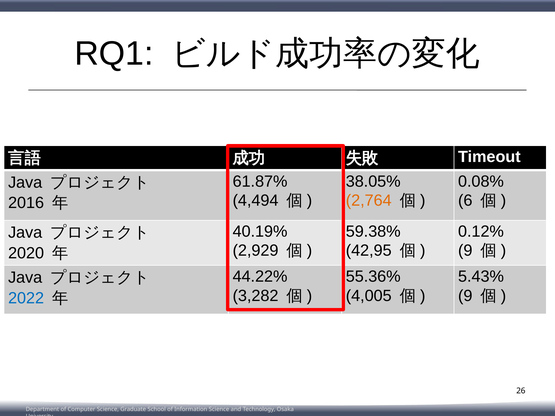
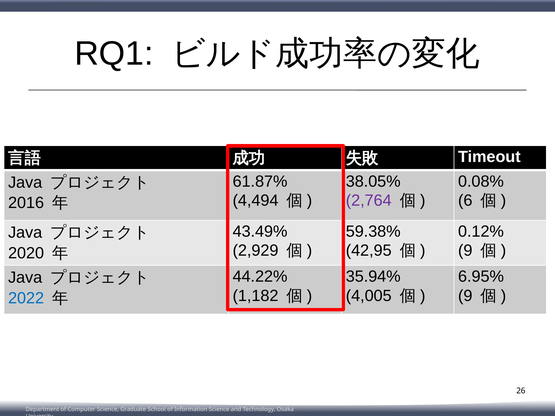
2,764 colour: orange -> purple
40.19%: 40.19% -> 43.49%
55.36%: 55.36% -> 35.94%
5.43%: 5.43% -> 6.95%
3,282: 3,282 -> 1,182
